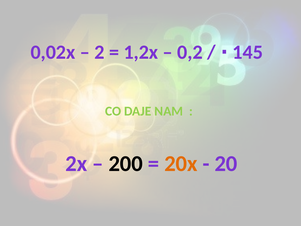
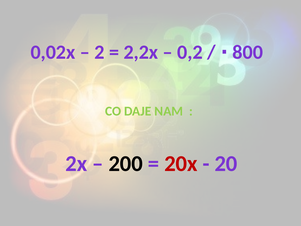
1,2x: 1,2x -> 2,2x
145: 145 -> 800
20x colour: orange -> red
